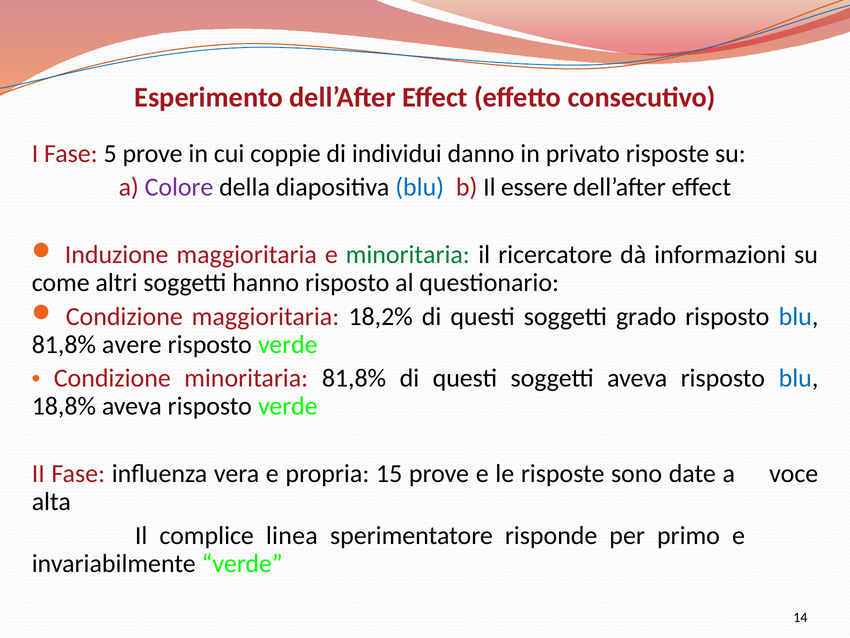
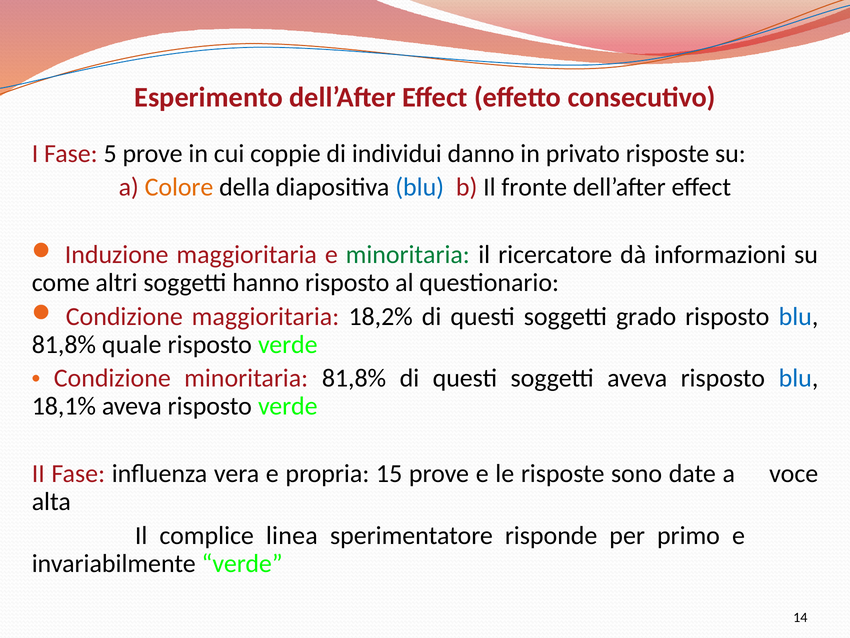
Colore colour: purple -> orange
essere: essere -> fronte
avere: avere -> quale
18,8%: 18,8% -> 18,1%
